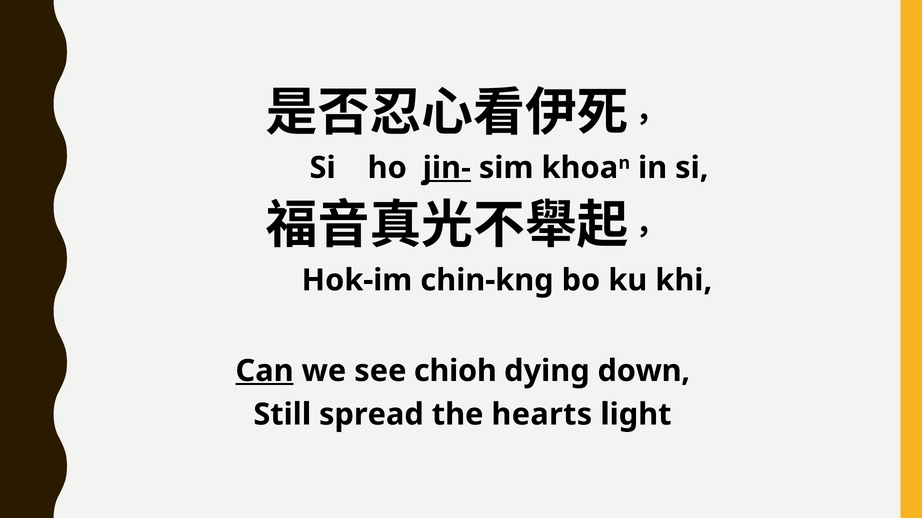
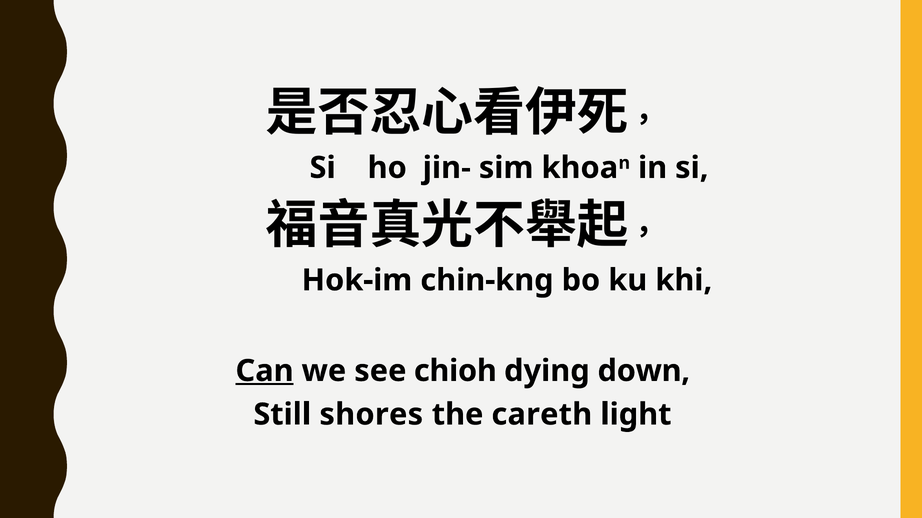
jin- underline: present -> none
spread: spread -> shores
hearts: hearts -> careth
